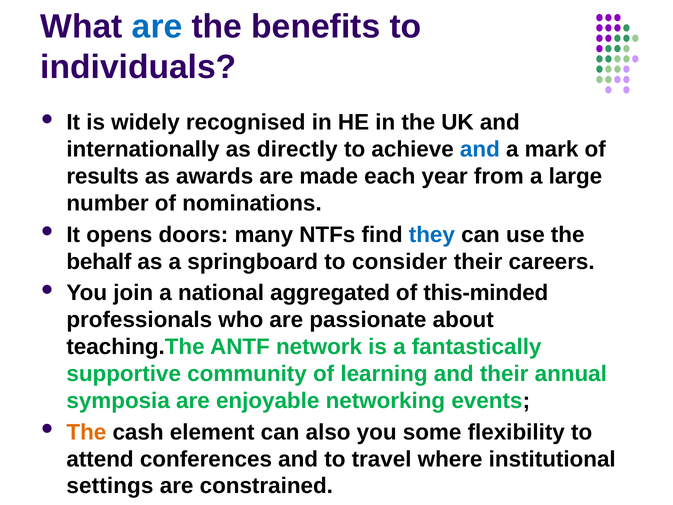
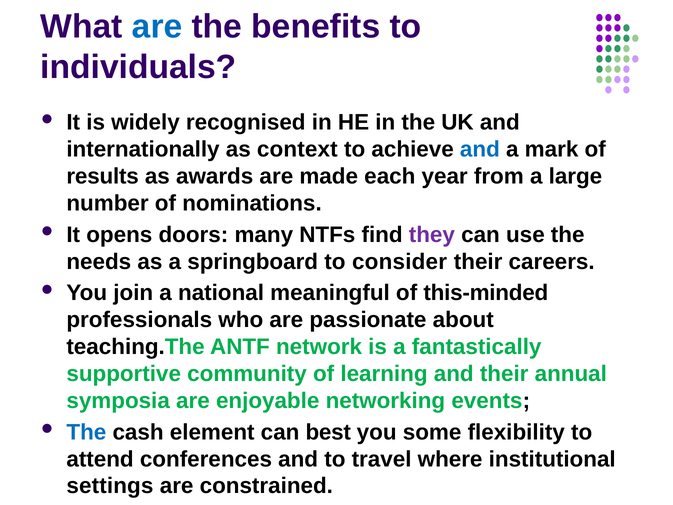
directly: directly -> context
they colour: blue -> purple
behalf: behalf -> needs
aggregated: aggregated -> meaningful
The at (86, 432) colour: orange -> blue
also: also -> best
